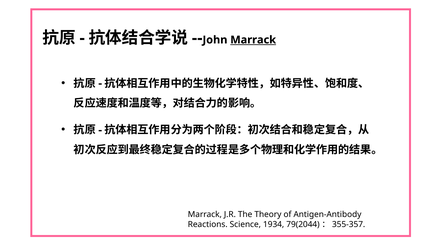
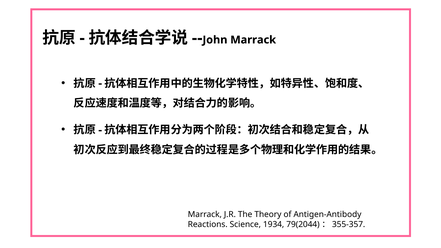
Marrack at (253, 40) underline: present -> none
